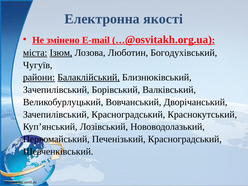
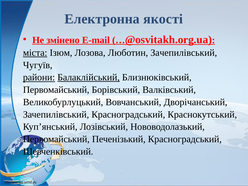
Ізюм underline: present -> none
Люботин Богодухівський: Богодухівський -> Зачепилівський
Зачепилівський at (56, 90): Зачепилівський -> Первомайський
